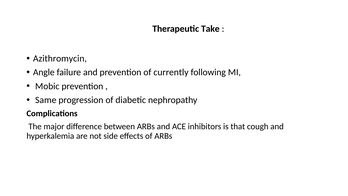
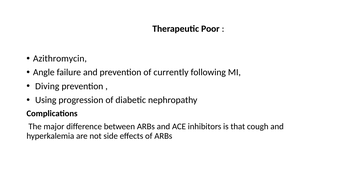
Take: Take -> Poor
Mobic: Mobic -> Diving
Same: Same -> Using
